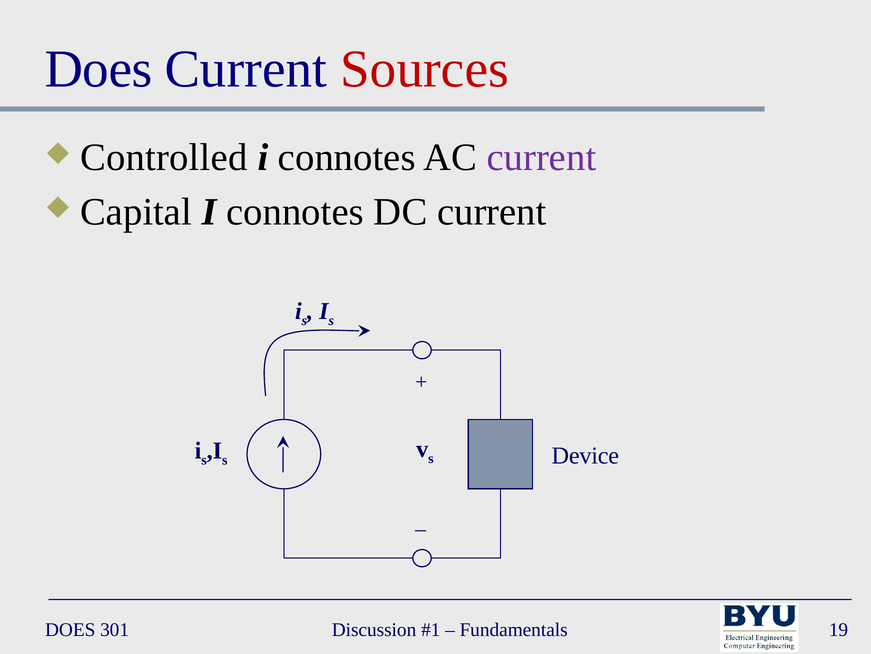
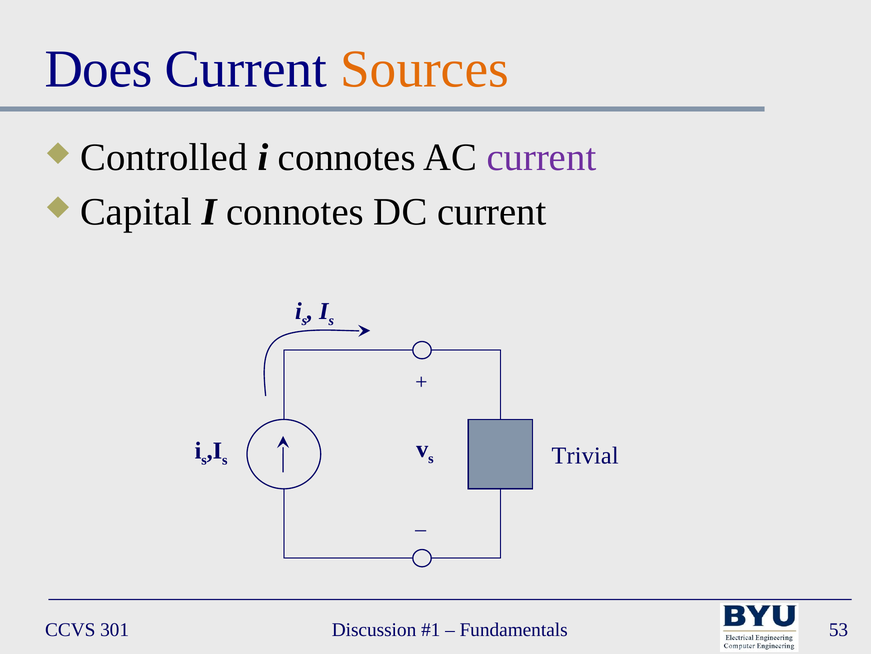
Sources colour: red -> orange
Device: Device -> Trivial
DOES at (70, 629): DOES -> CCVS
19: 19 -> 53
